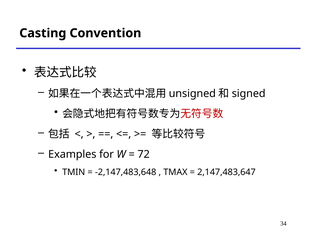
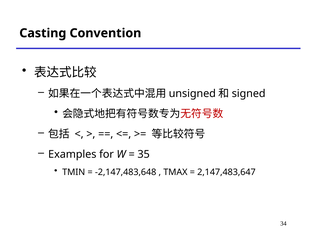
72: 72 -> 35
